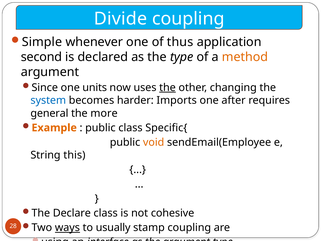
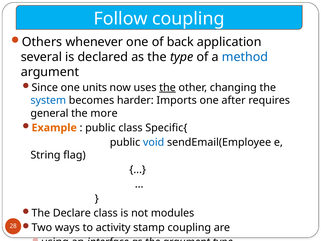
Divide: Divide -> Follow
Simple at (42, 42): Simple -> Others
thus: thus -> back
second: second -> several
method colour: orange -> blue
void colour: orange -> blue
this: this -> flag
cohesive: cohesive -> modules
ways underline: present -> none
usually: usually -> activity
